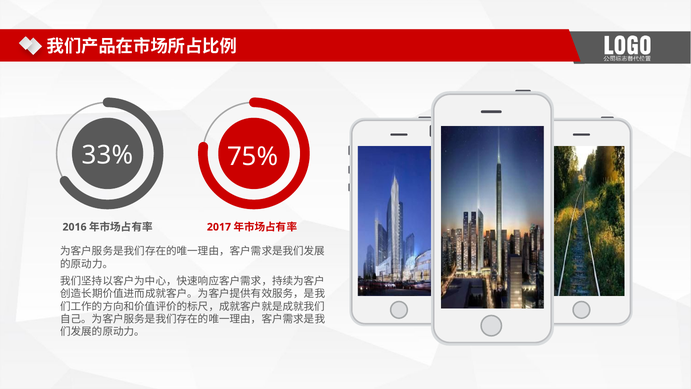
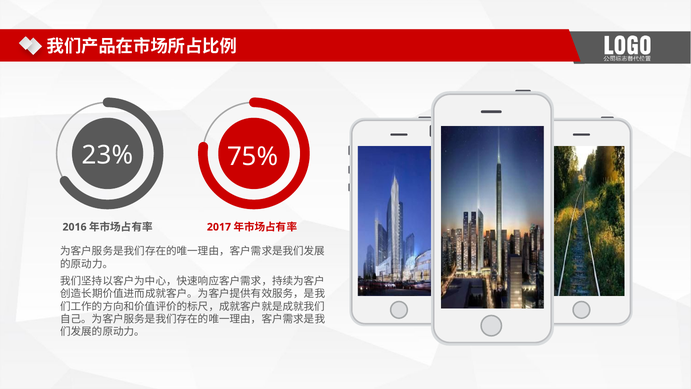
33%: 33% -> 23%
